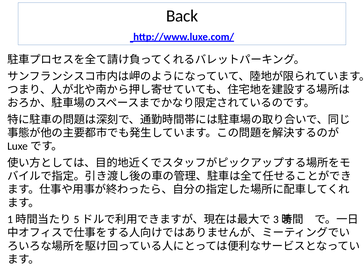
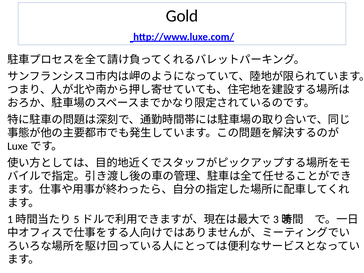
Back: Back -> Gold
